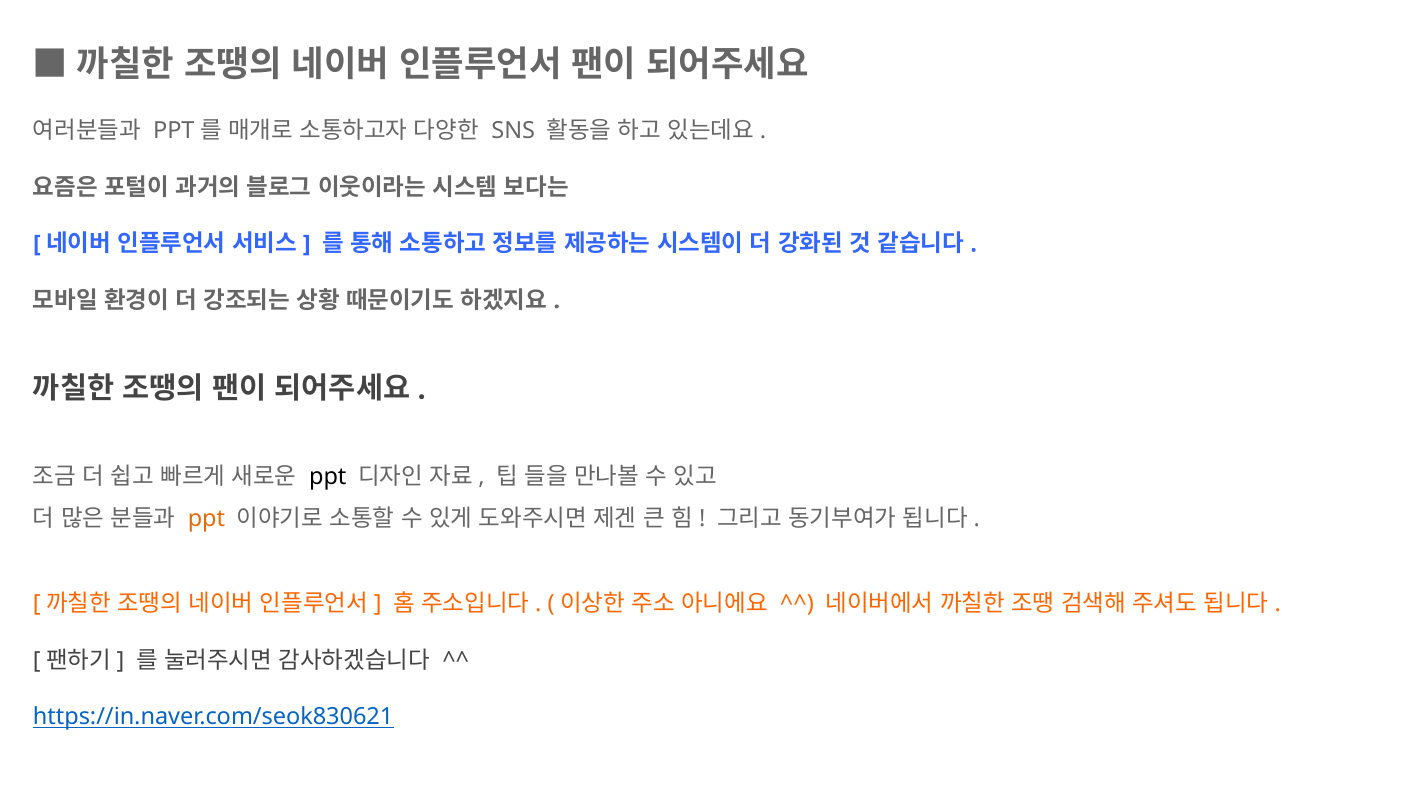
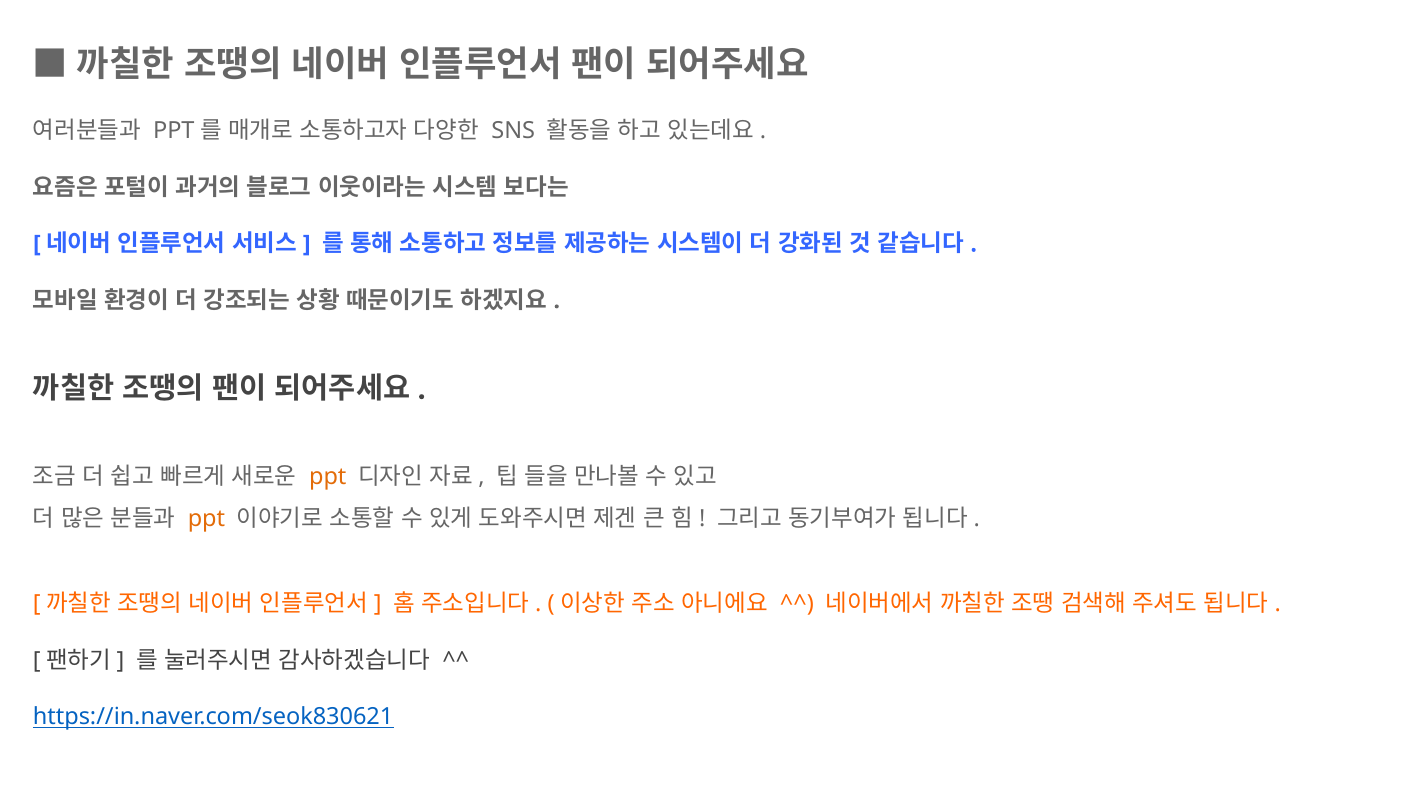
ppt at (328, 477) colour: black -> orange
